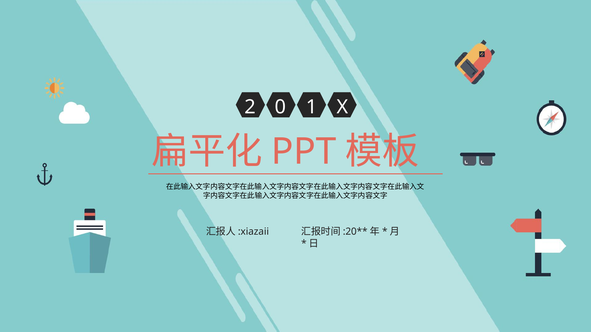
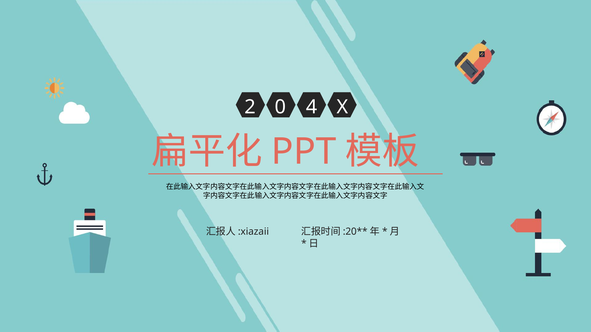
1: 1 -> 4
